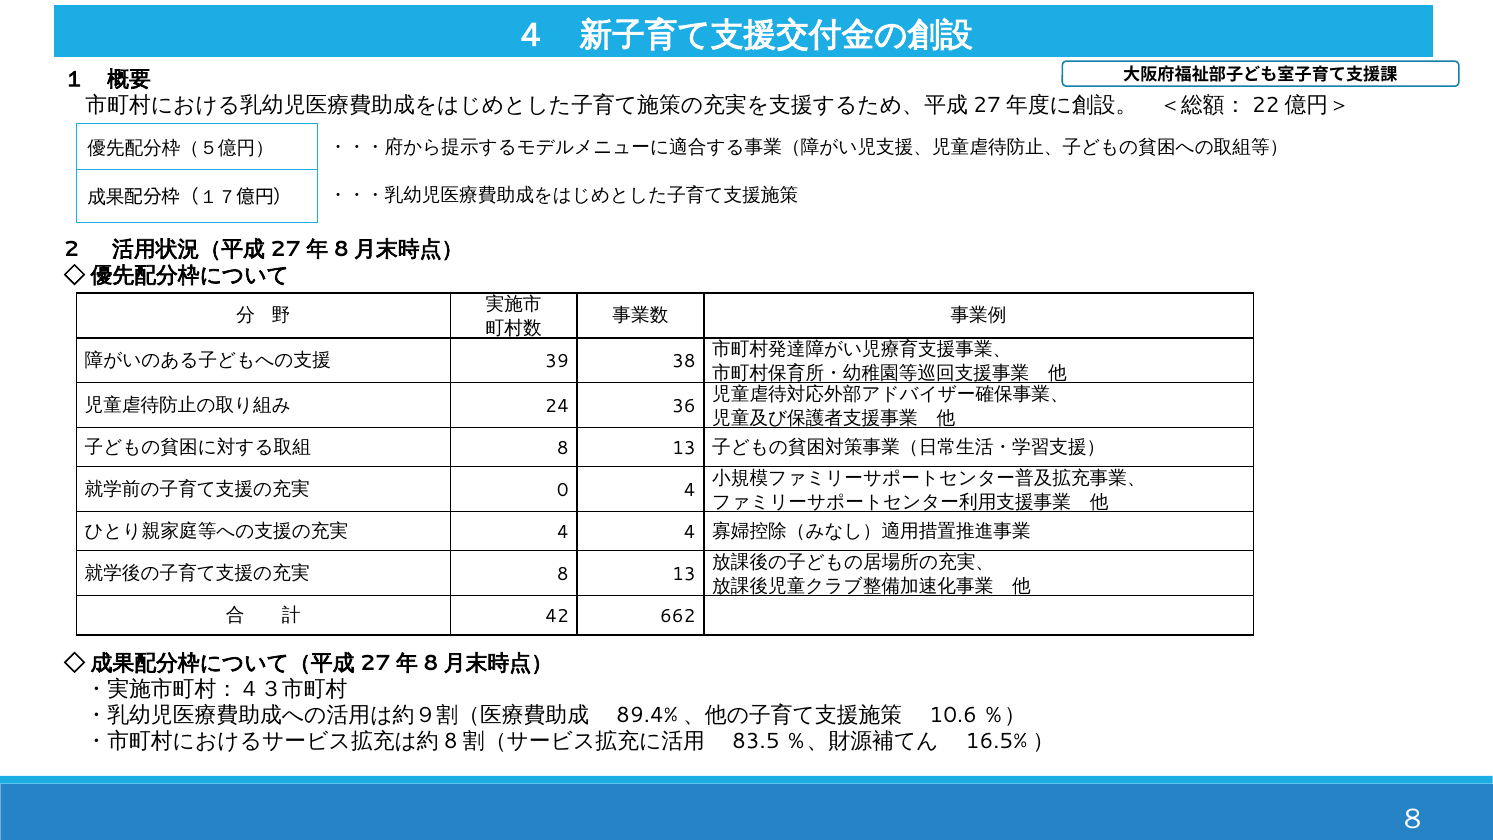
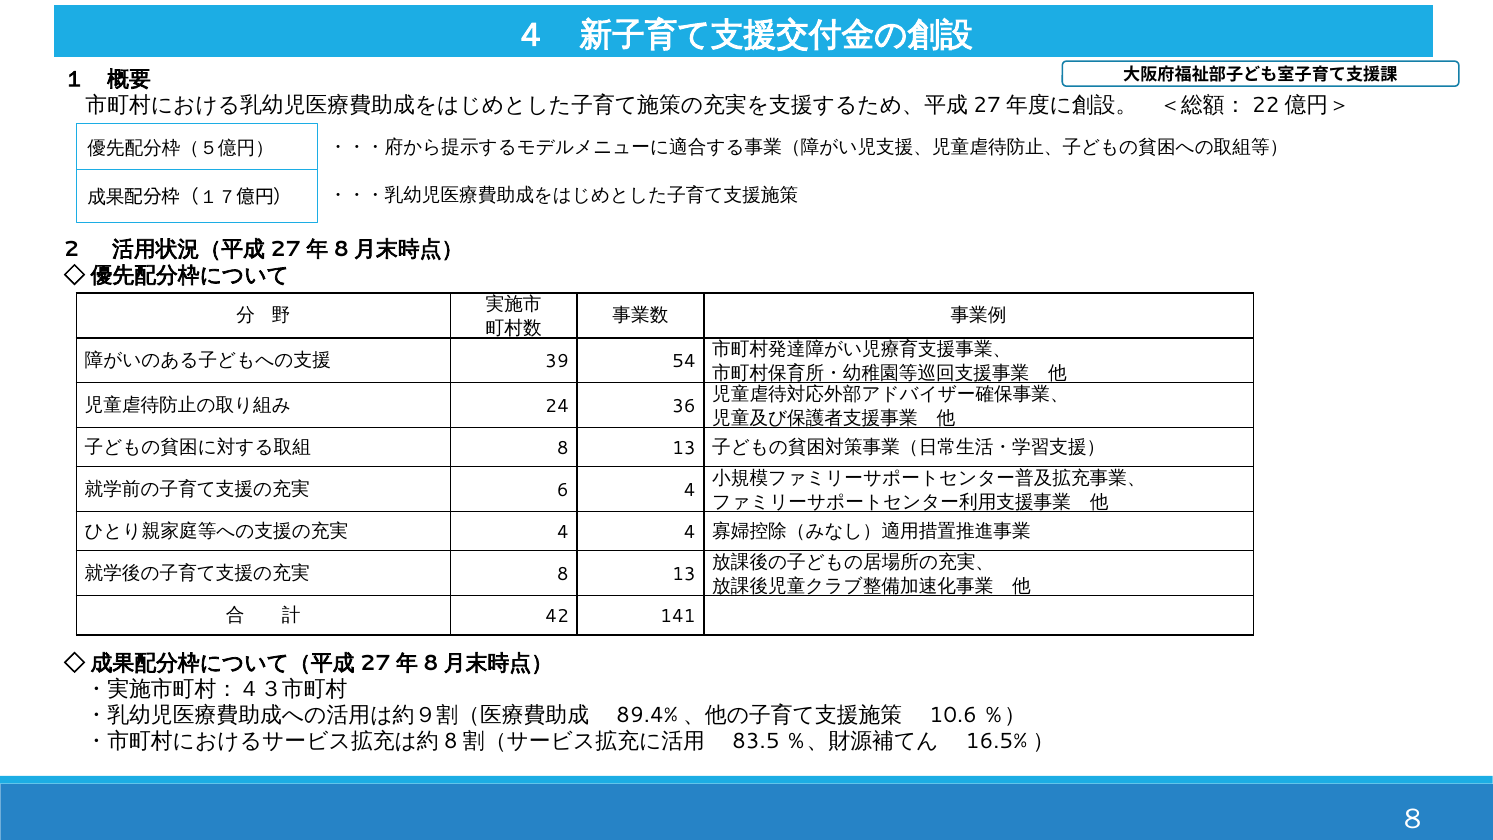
38: 38 -> 54
0: 0 -> 6
662: 662 -> 141
